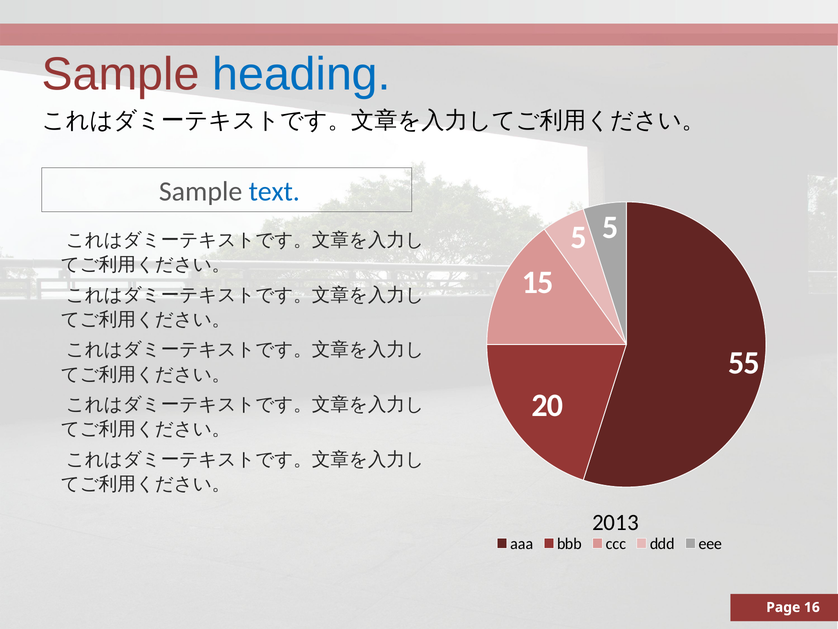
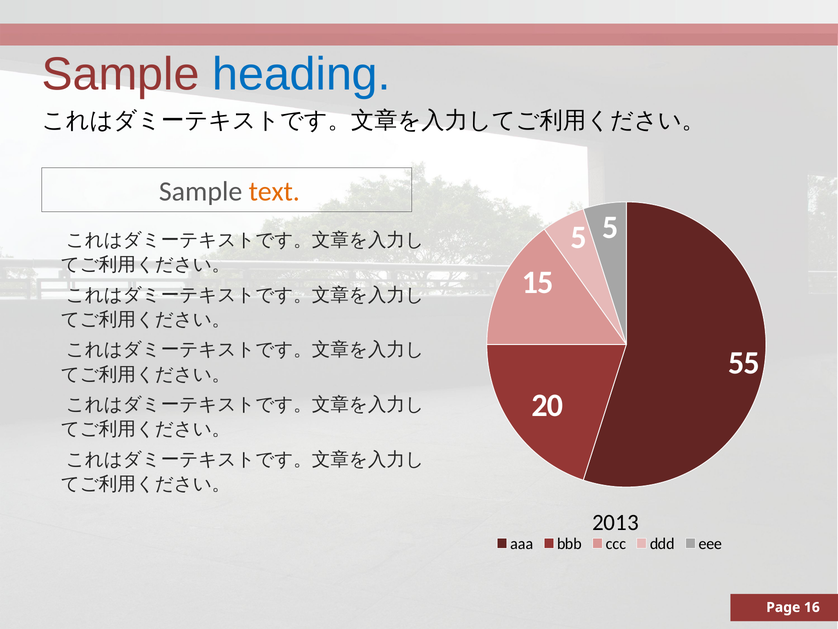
text colour: blue -> orange
